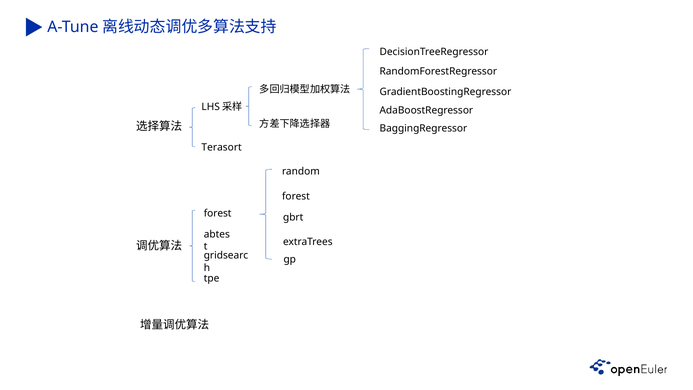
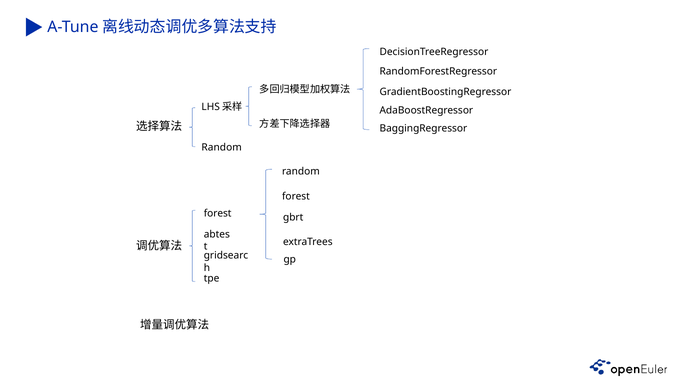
Terasort at (222, 147): Terasort -> Random
